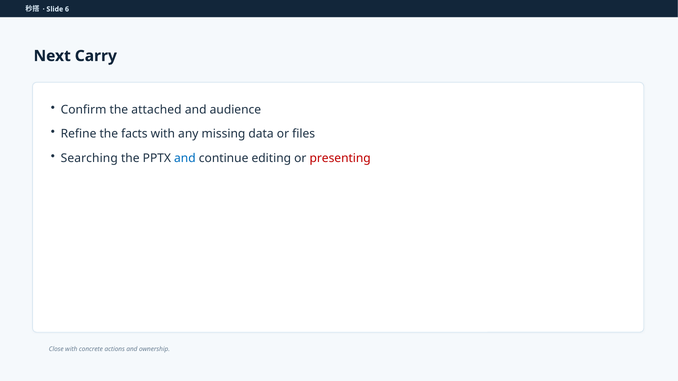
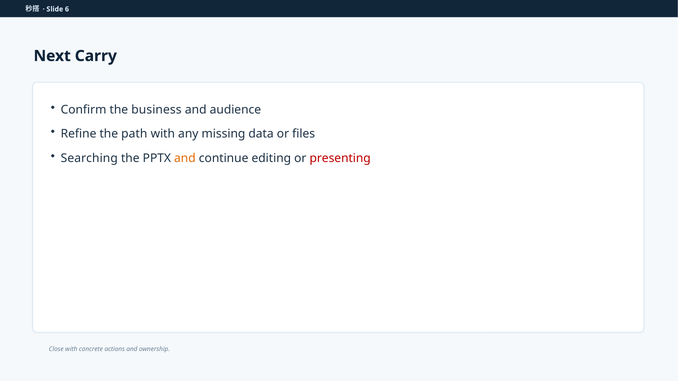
attached: attached -> business
facts: facts -> path
and at (185, 158) colour: blue -> orange
